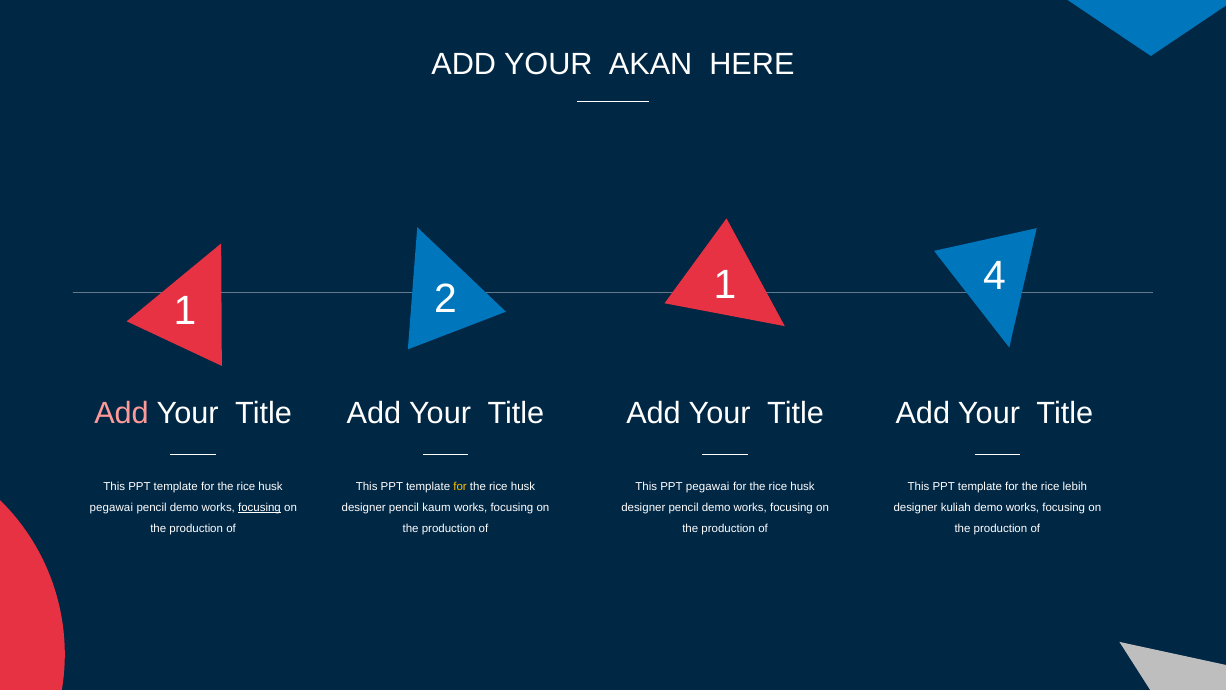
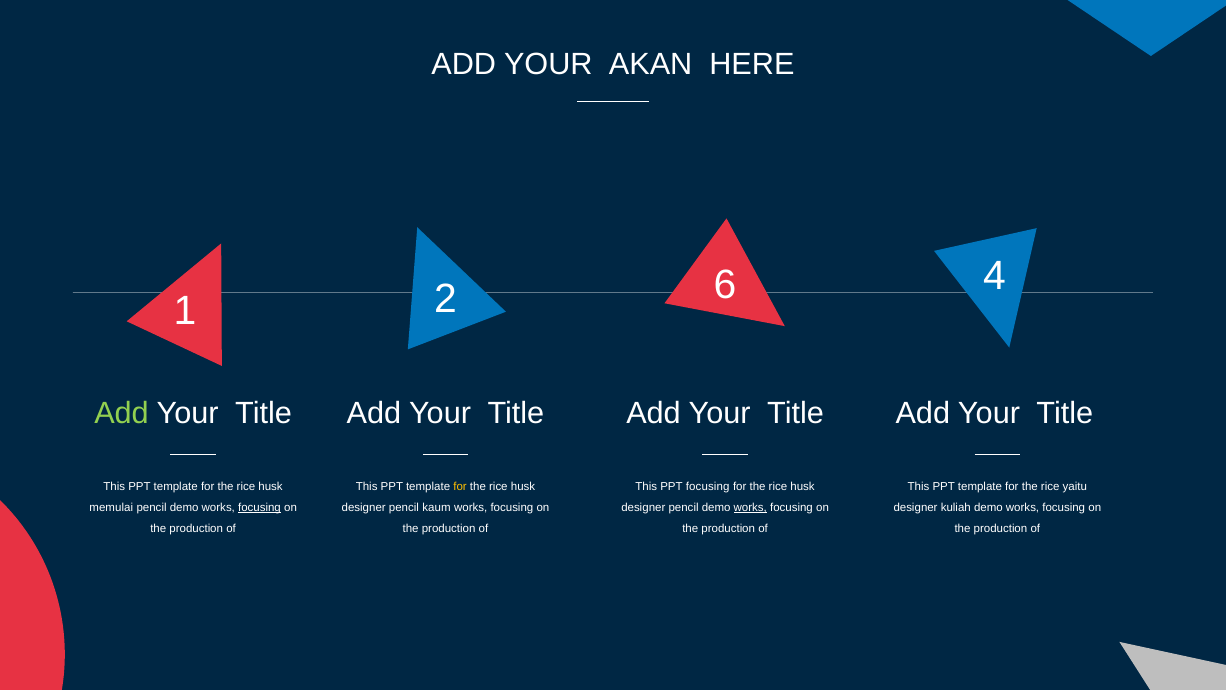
2 1: 1 -> 6
Add at (122, 413) colour: pink -> light green
PPT pegawai: pegawai -> focusing
lebih: lebih -> yaitu
pegawai at (111, 507): pegawai -> memulai
works at (750, 507) underline: none -> present
